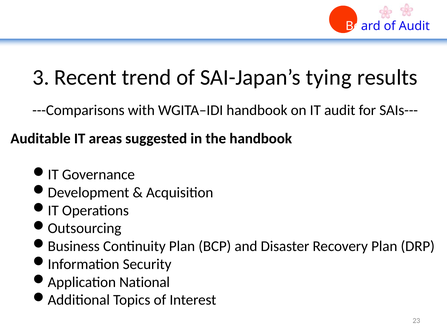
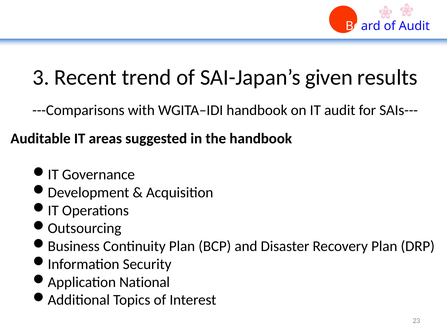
tying: tying -> given
